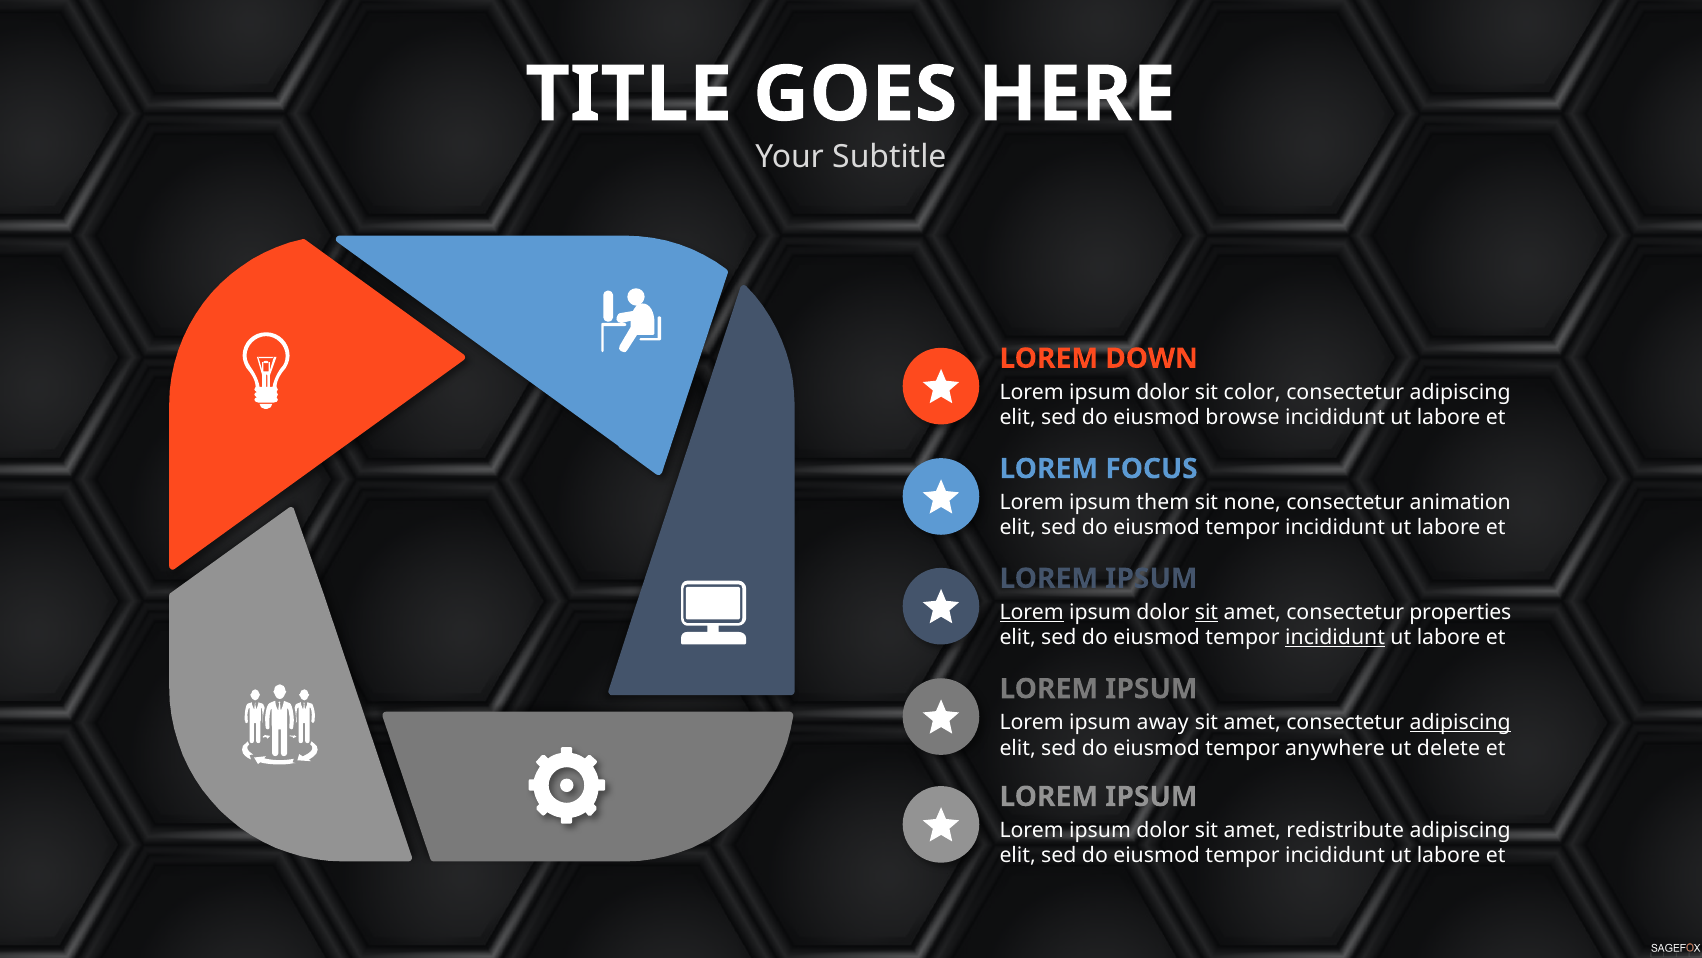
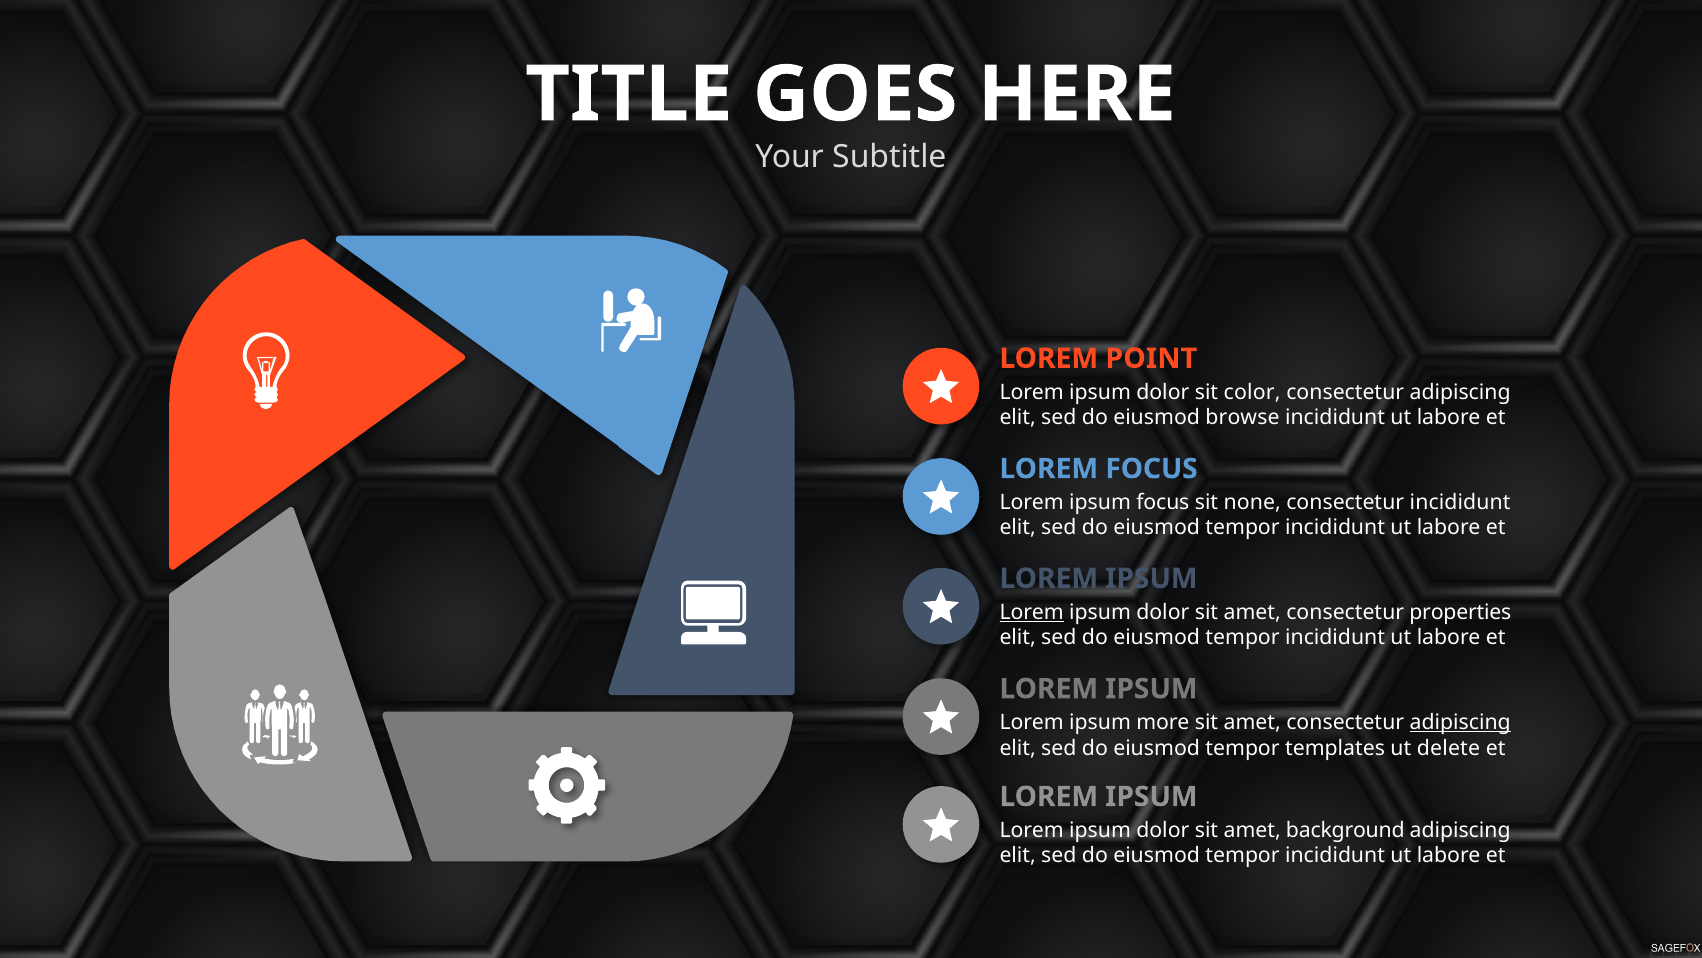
DOWN: DOWN -> POINT
ipsum them: them -> focus
consectetur animation: animation -> incididunt
sit at (1207, 612) underline: present -> none
incididunt at (1335, 637) underline: present -> none
away: away -> more
anywhere: anywhere -> templates
redistribute: redistribute -> background
